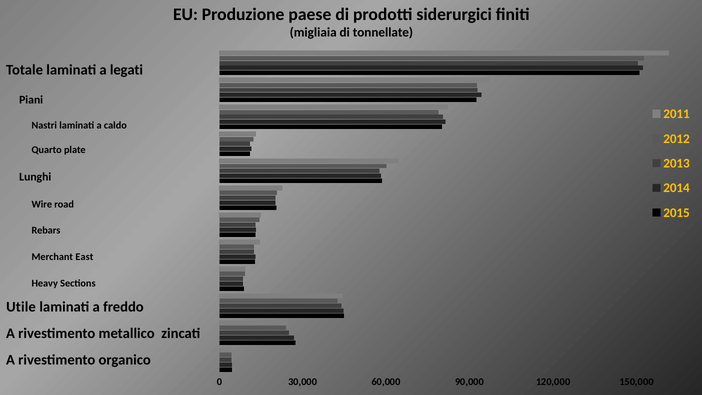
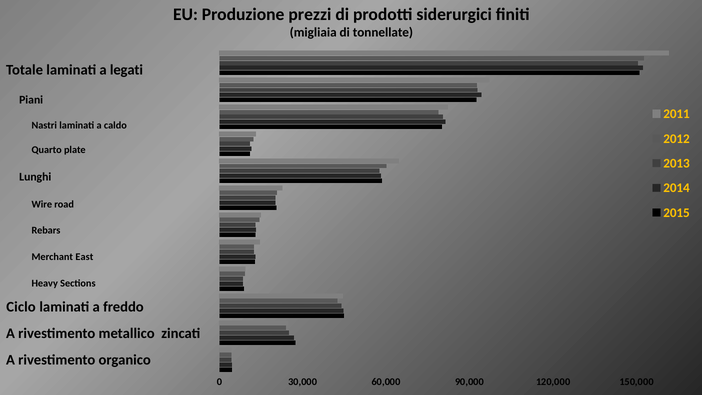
paese: paese -> prezzi
Utile: Utile -> Ciclo
